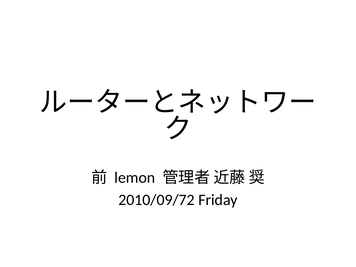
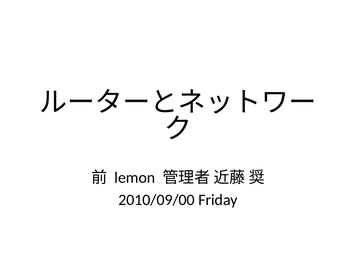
2010/09/72: 2010/09/72 -> 2010/09/00
